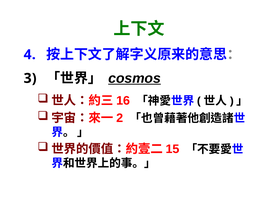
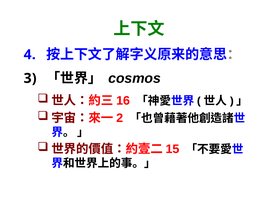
cosmos underline: present -> none
